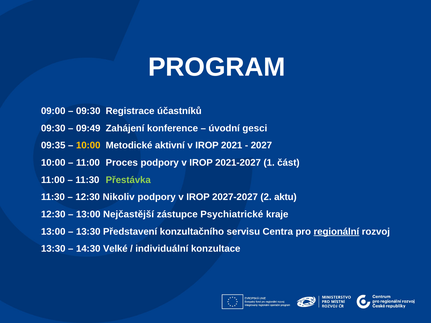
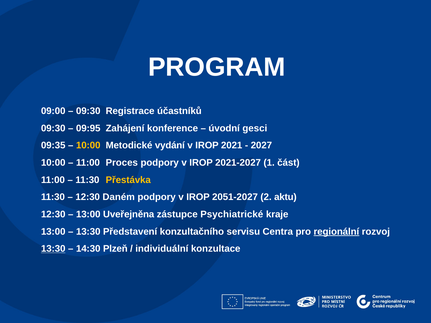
09:49: 09:49 -> 09:95
aktivní: aktivní -> vydání
Přestávka colour: light green -> yellow
Nikoliv: Nikoliv -> Daném
2027-2027: 2027-2027 -> 2051-2027
Nejčastější: Nejčastější -> Uveřejněna
13:30 at (53, 249) underline: none -> present
Velké: Velké -> Plzeň
